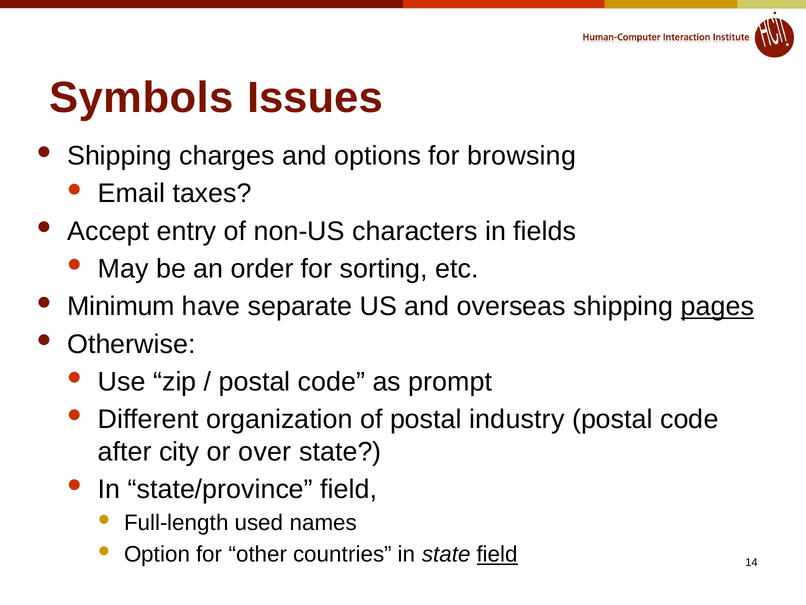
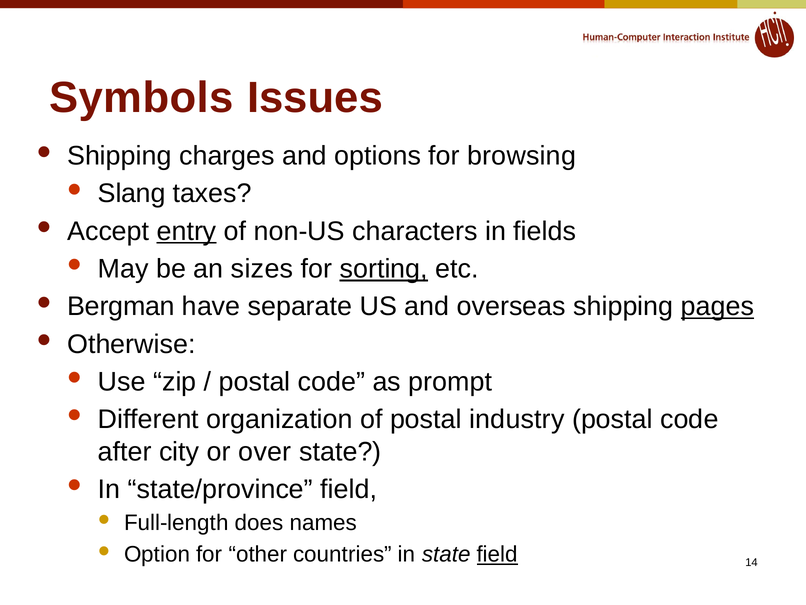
Email: Email -> Slang
entry underline: none -> present
order: order -> sizes
sorting underline: none -> present
Minimum: Minimum -> Bergman
used: used -> does
